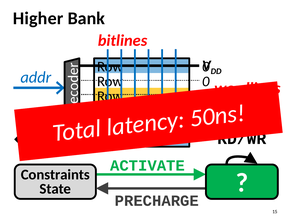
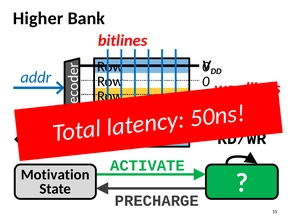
Constraints: Constraints -> Motivation
